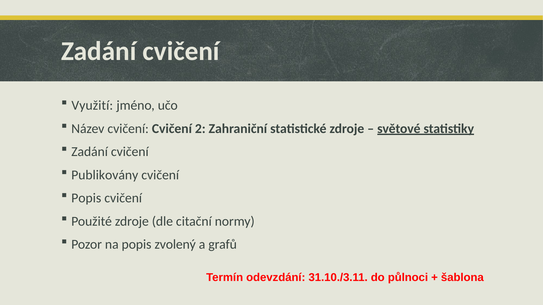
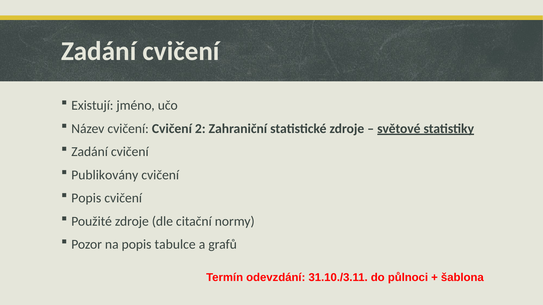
Využití: Využití -> Existují
zvolený: zvolený -> tabulce
